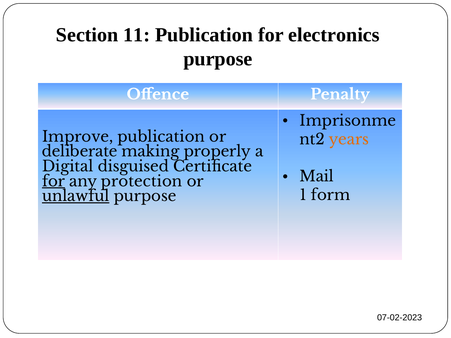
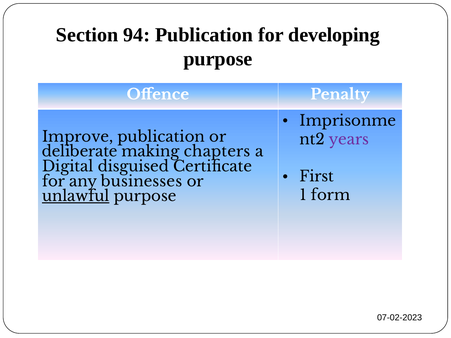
11: 11 -> 94
electronics: electronics -> developing
years colour: orange -> purple
properly: properly -> chapters
Mail: Mail -> First
for at (54, 182) underline: present -> none
protection: protection -> businesses
